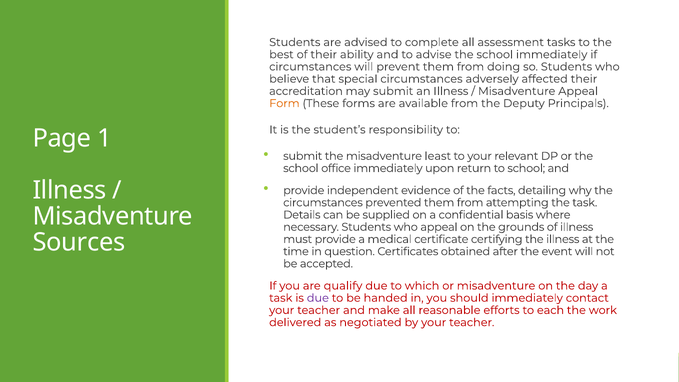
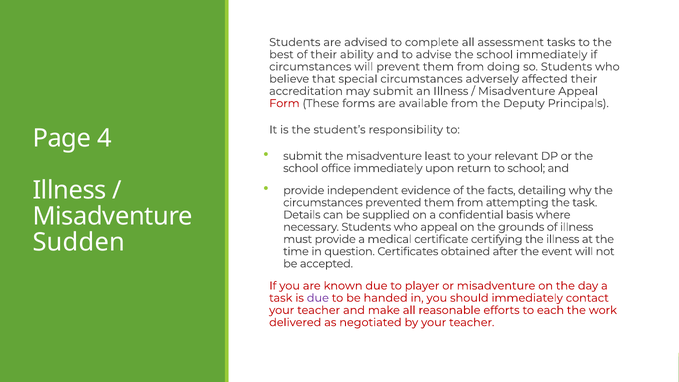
Form colour: orange -> red
1: 1 -> 4
Sources: Sources -> Sudden
qualify: qualify -> known
which: which -> player
